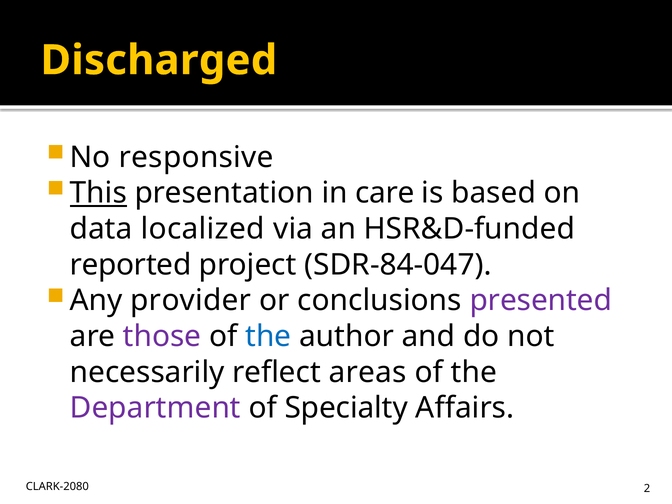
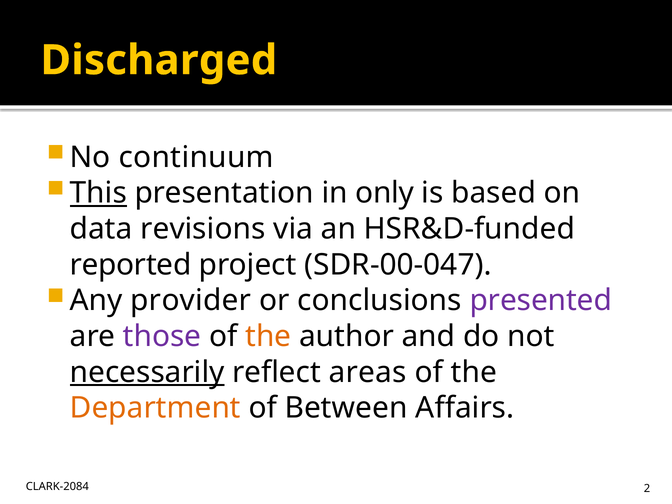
responsive: responsive -> continuum
care: care -> only
localized: localized -> revisions
SDR-84-047: SDR-84-047 -> SDR-00-047
the at (268, 336) colour: blue -> orange
necessarily underline: none -> present
Department colour: purple -> orange
Specialty: Specialty -> Between
CLARK-2080: CLARK-2080 -> CLARK-2084
